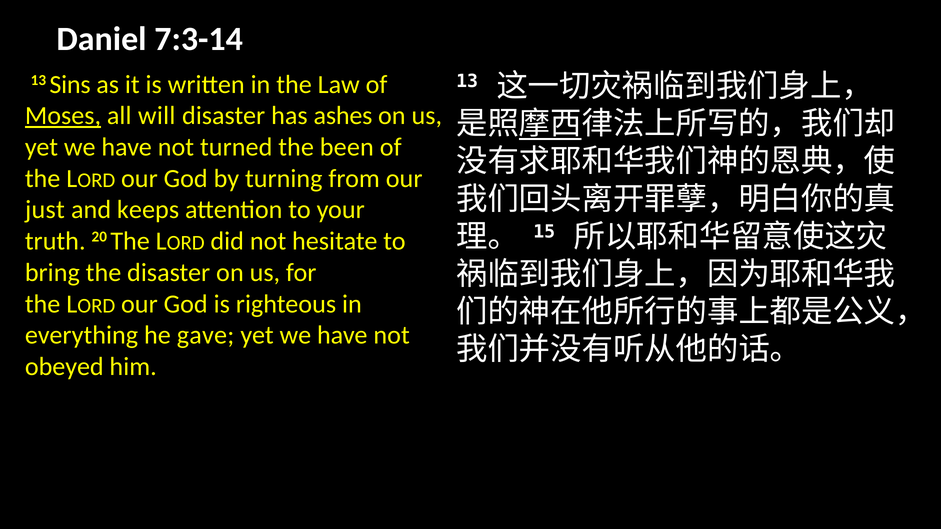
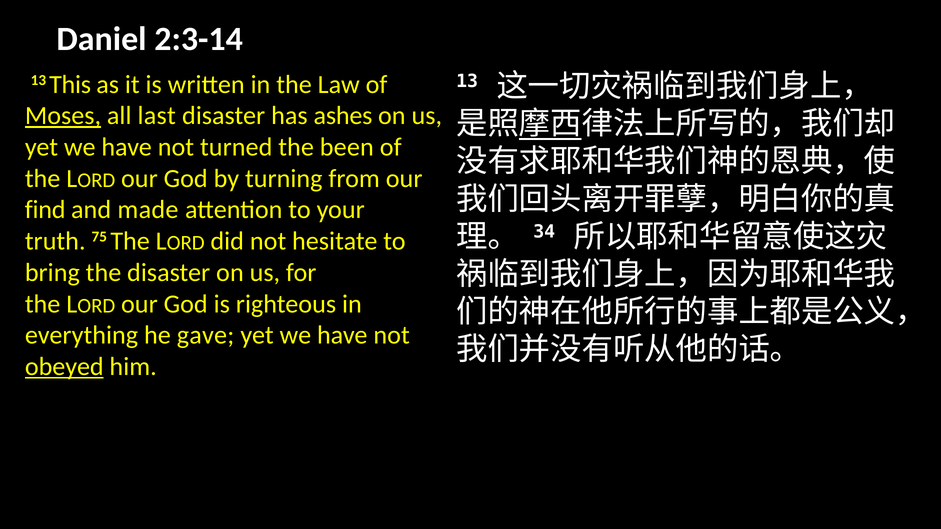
7:3-14: 7:3-14 -> 2:3-14
Sins: Sins -> This
will: will -> last
just: just -> find
keeps: keeps -> made
15: 15 -> 34
20: 20 -> 75
obeyed underline: none -> present
